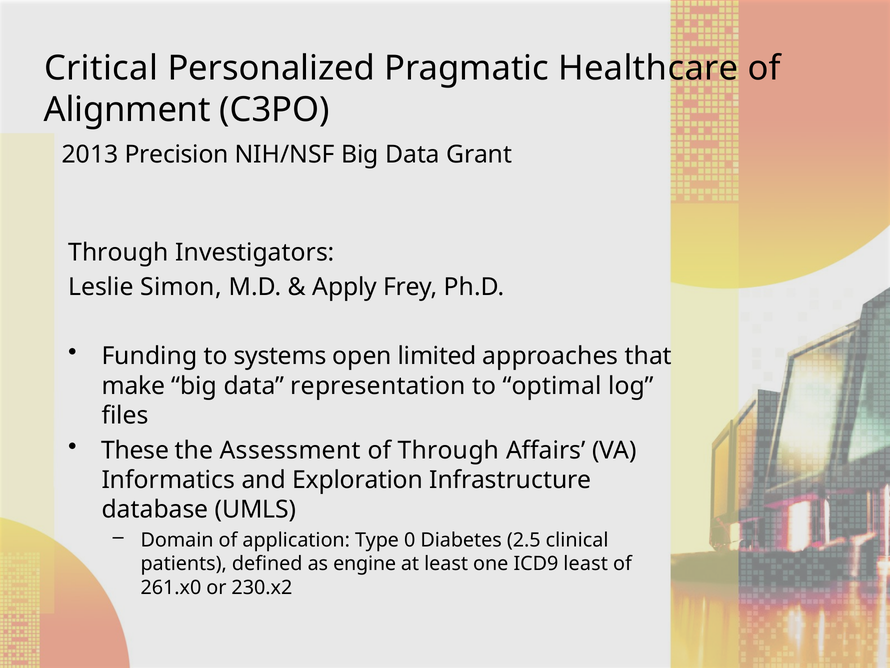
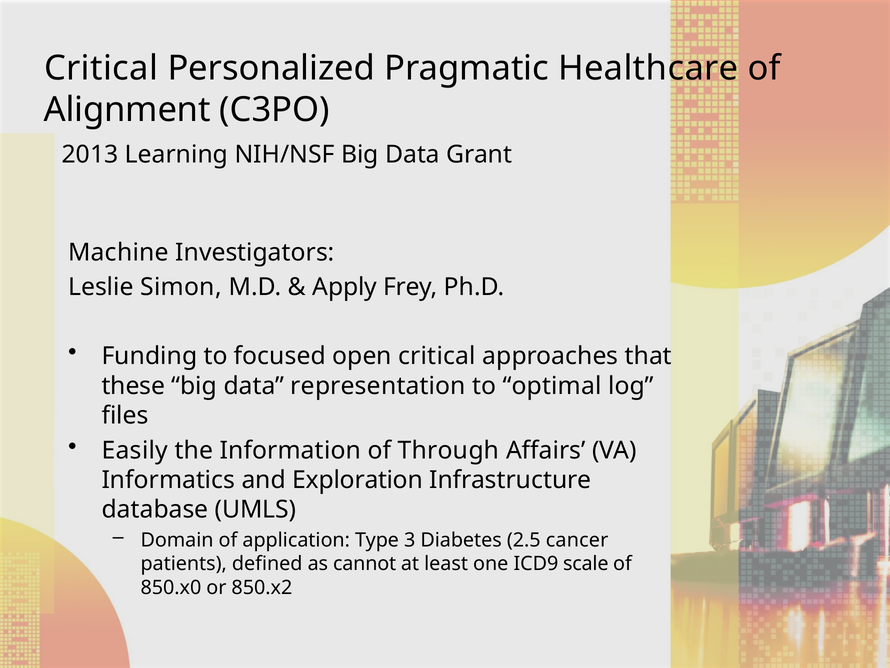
Precision: Precision -> Learning
Through at (118, 252): Through -> Machine
systems: systems -> focused
open limited: limited -> critical
make: make -> these
These: These -> Easily
Assessment: Assessment -> Information
0: 0 -> 3
clinical: clinical -> cancer
engine: engine -> cannot
ICD9 least: least -> scale
261.x0: 261.x0 -> 850.x0
230.x2: 230.x2 -> 850.x2
